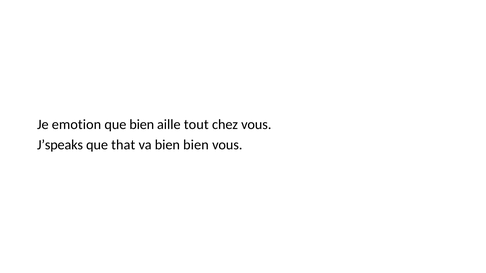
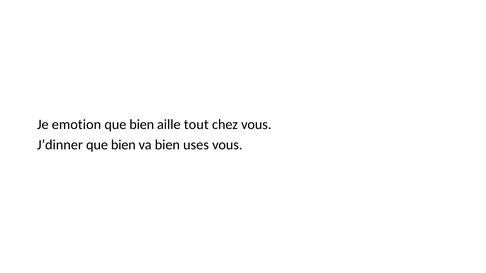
J’speaks: J’speaks -> J’dinner
that at (123, 145): that -> bien
bien bien: bien -> uses
